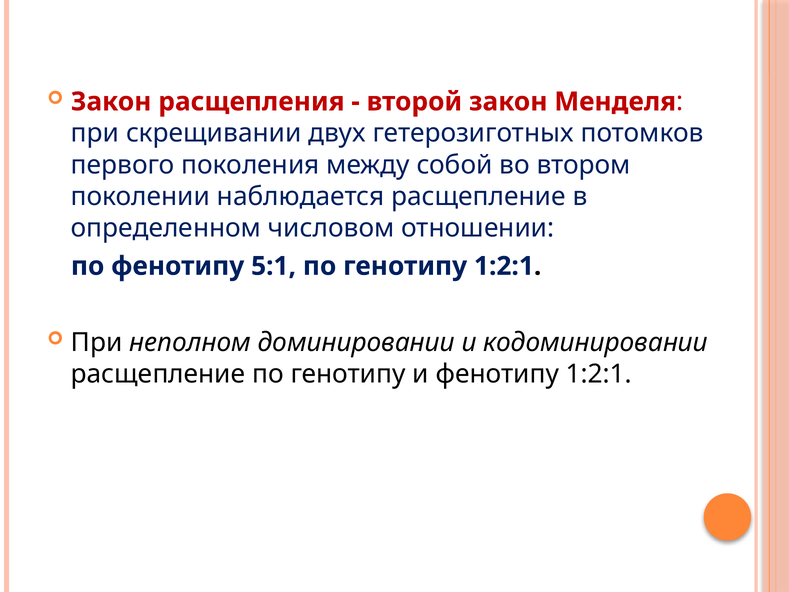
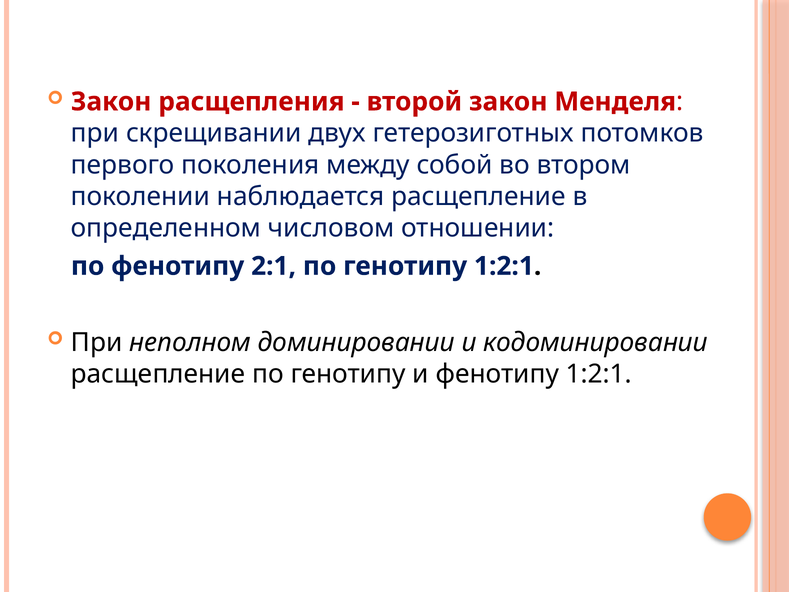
5:1: 5:1 -> 2:1
